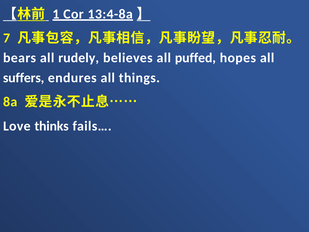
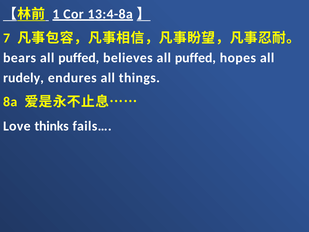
rudely at (79, 58): rudely -> puffed
suffers: suffers -> rudely
